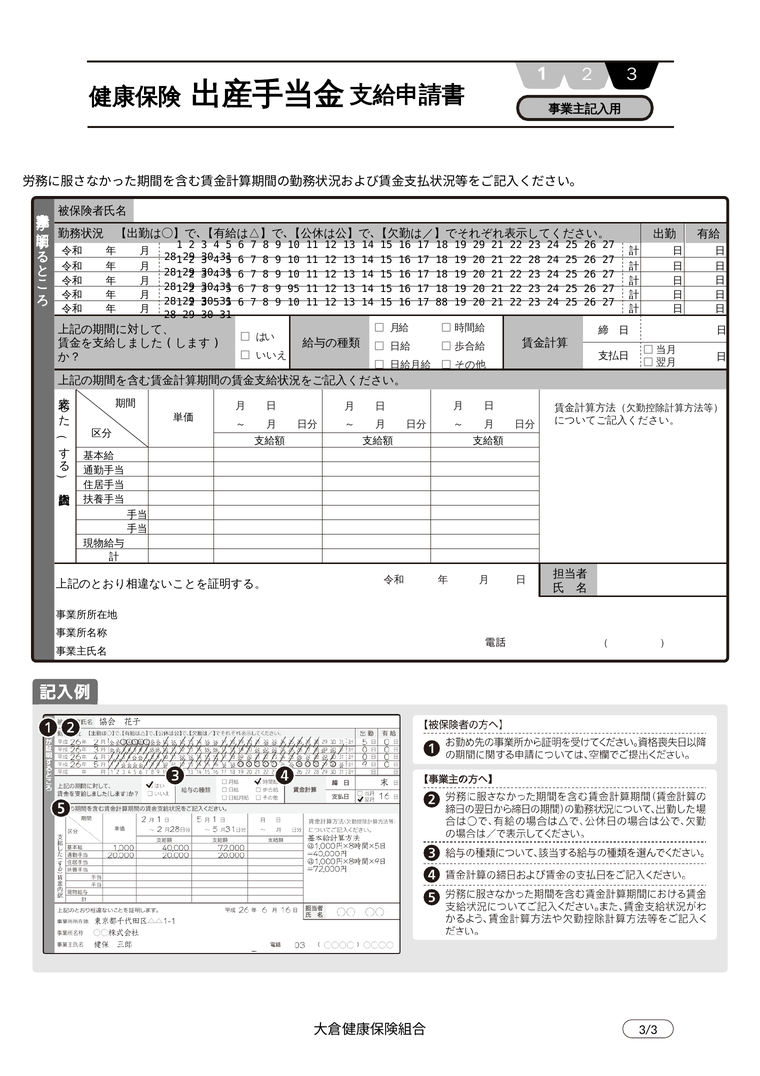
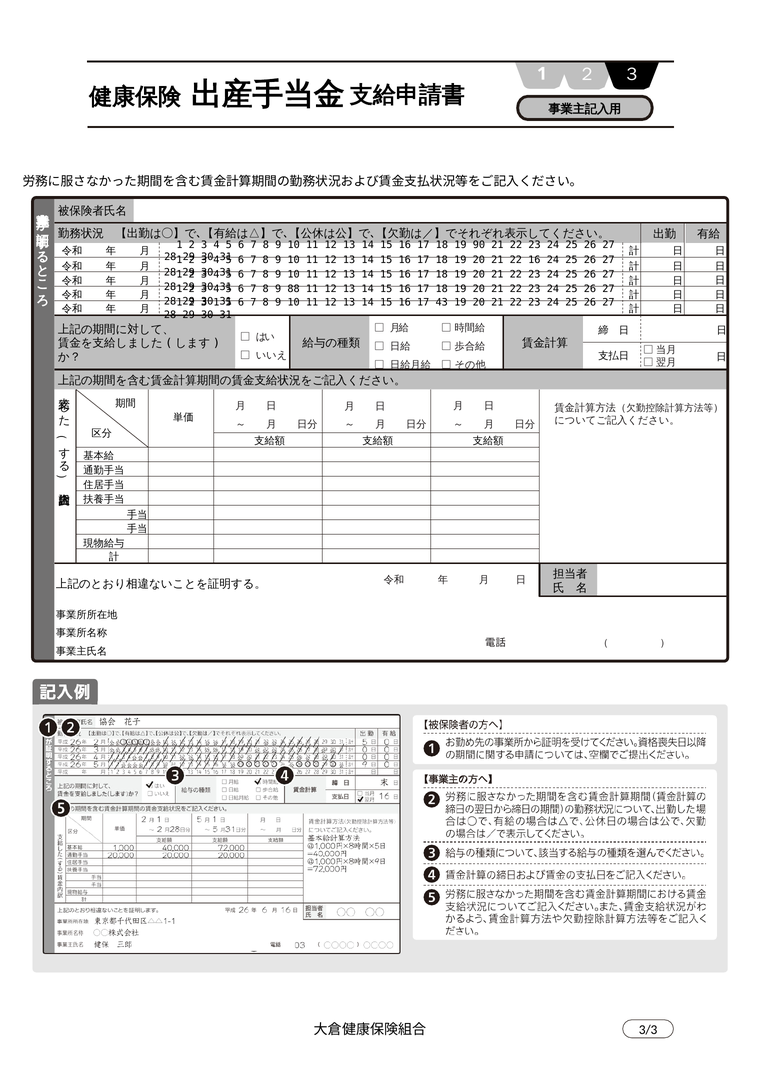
19 29: 29 -> 90
22 28: 28 -> 16
95: 95 -> 88
5 at (216, 302): 5 -> 1
88: 88 -> 43
